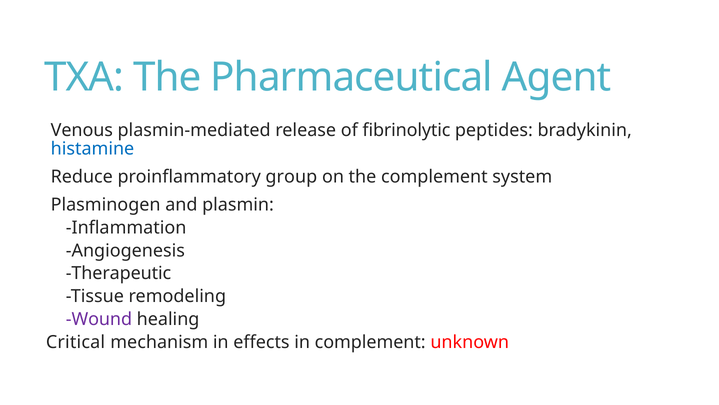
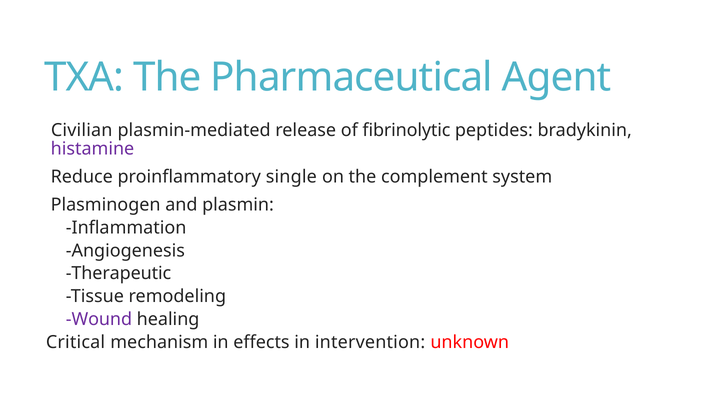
Venous: Venous -> Civilian
histamine colour: blue -> purple
group: group -> single
in complement: complement -> intervention
